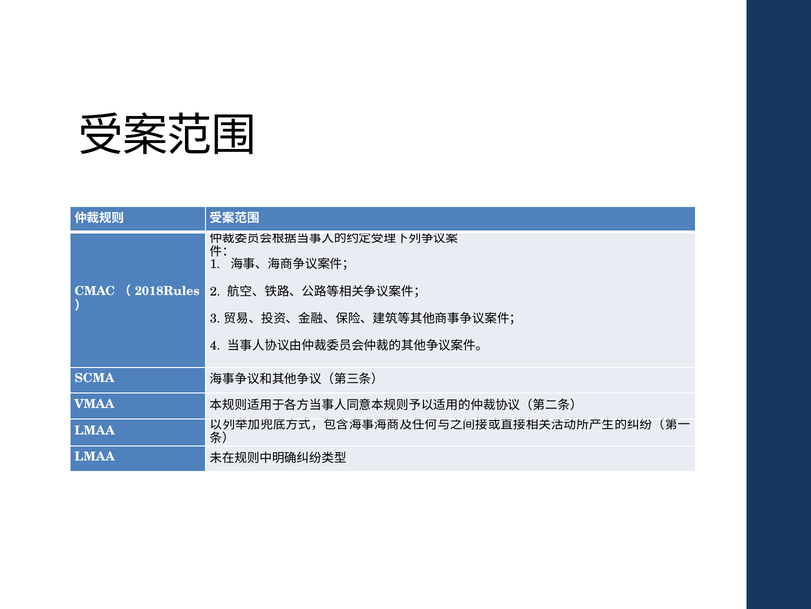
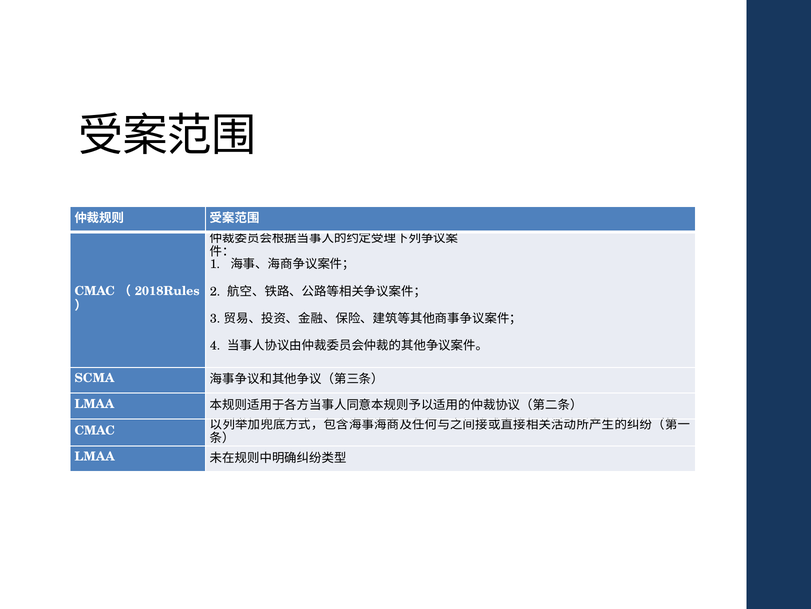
VMAA at (94, 404): VMAA -> LMAA
LMAA at (95, 430): LMAA -> CMAC
